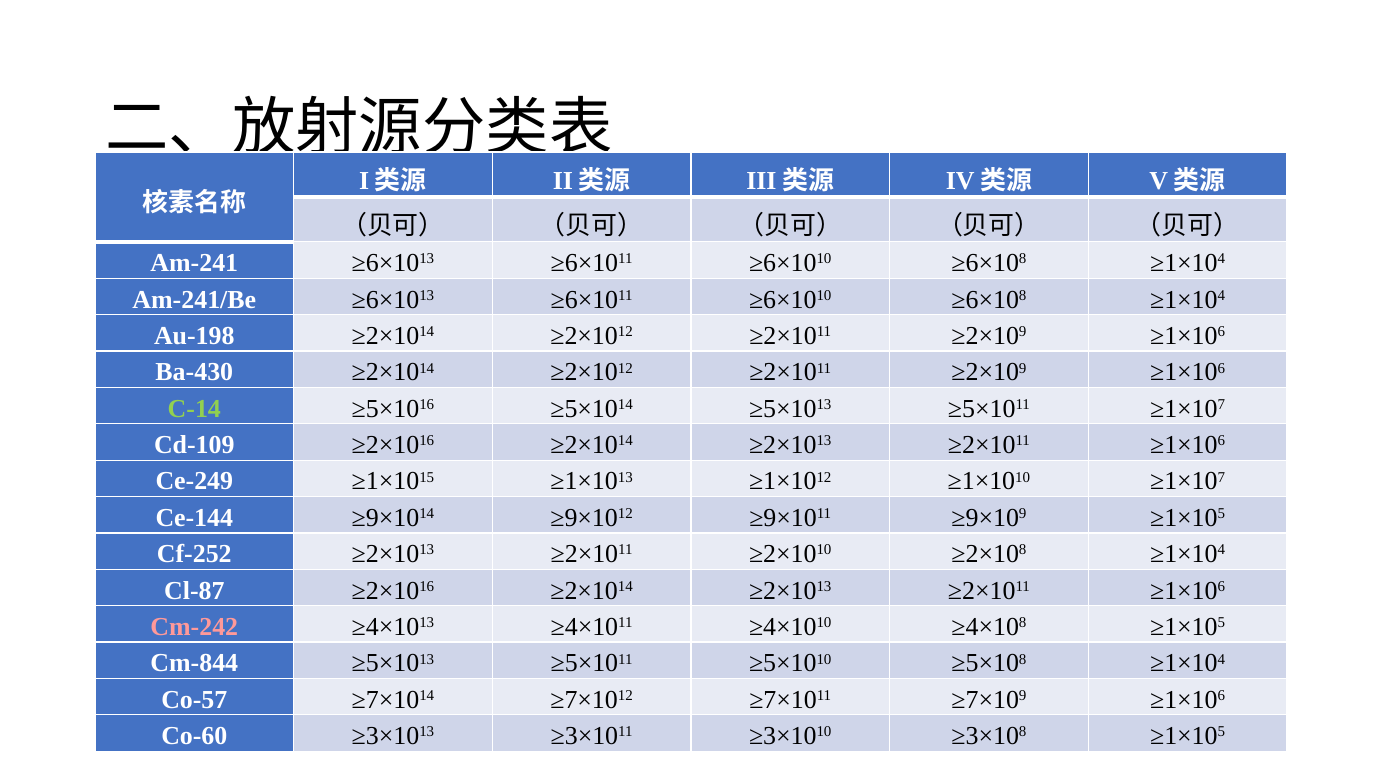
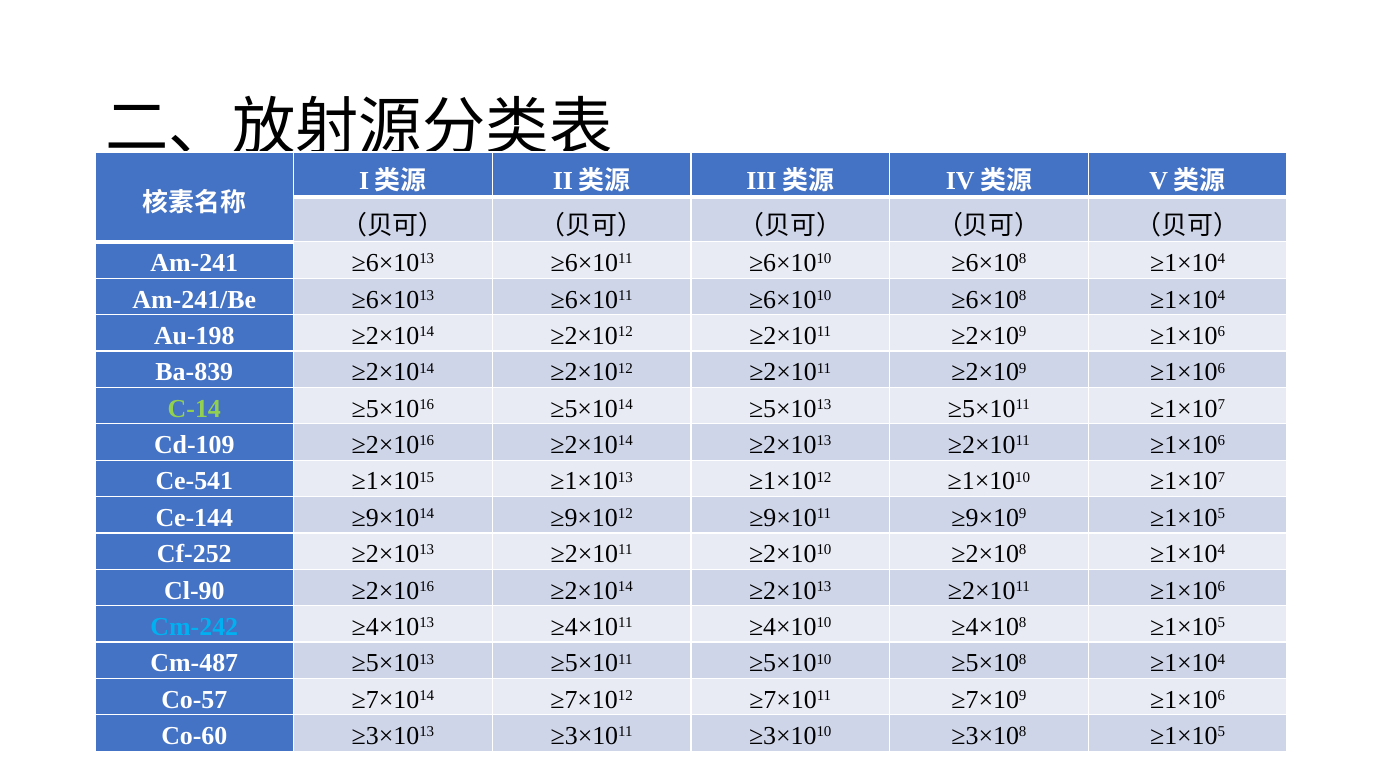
Ba-430: Ba-430 -> Ba-839
Ce-249: Ce-249 -> Ce-541
Cl-87: Cl-87 -> Cl-90
Cm-242 colour: pink -> light blue
Cm-844: Cm-844 -> Cm-487
